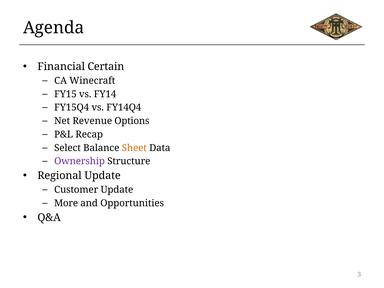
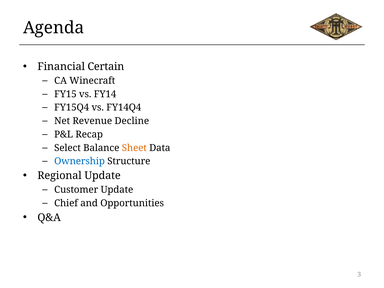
Options: Options -> Decline
Ownership colour: purple -> blue
More: More -> Chief
